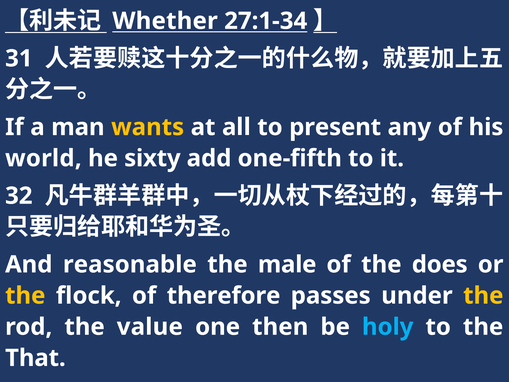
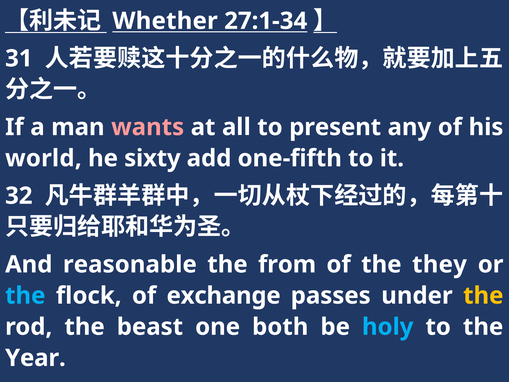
wants colour: yellow -> pink
male: male -> from
does: does -> they
the at (25, 295) colour: yellow -> light blue
therefore: therefore -> exchange
value: value -> beast
then: then -> both
That: That -> Year
